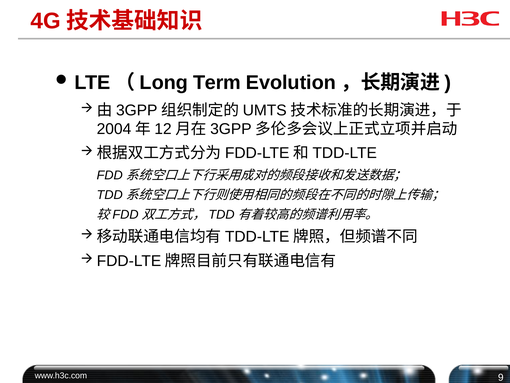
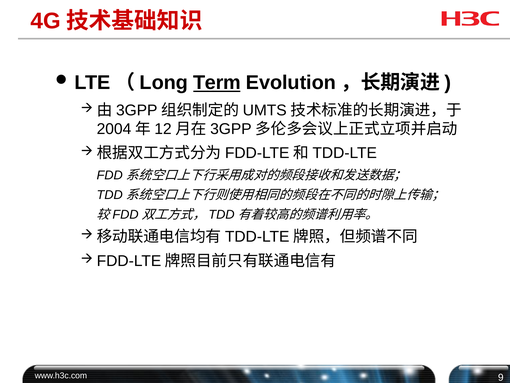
Term underline: none -> present
